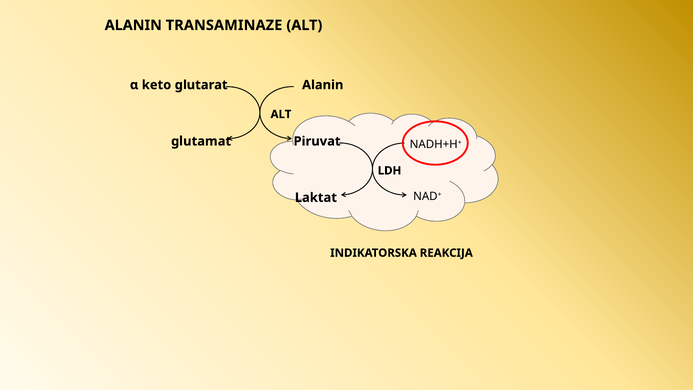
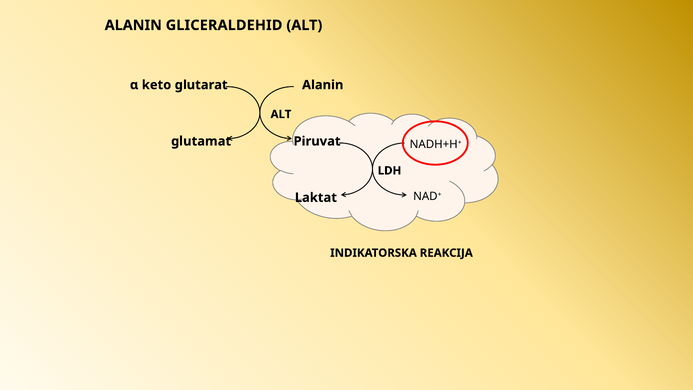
TRANSAMINAZE: TRANSAMINAZE -> GLICERALDEHID
